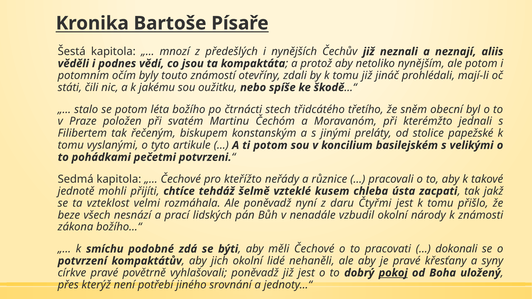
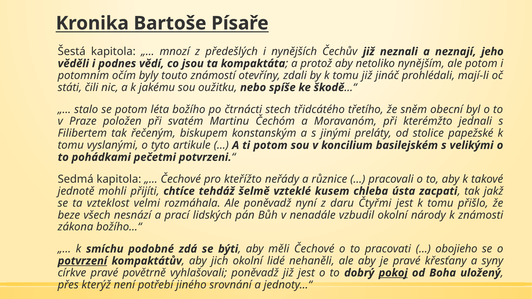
aliis: aliis -> jeho
dokonali: dokonali -> obojieho
potvrzení underline: none -> present
